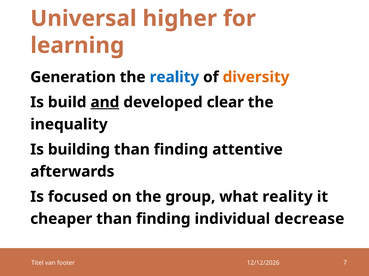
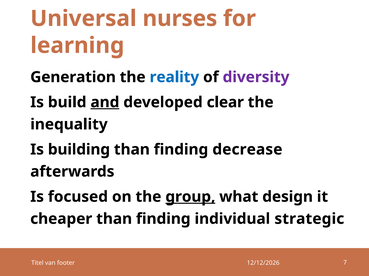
higher: higher -> nurses
diversity colour: orange -> purple
attentive: attentive -> decrease
group underline: none -> present
what reality: reality -> design
decrease: decrease -> strategic
